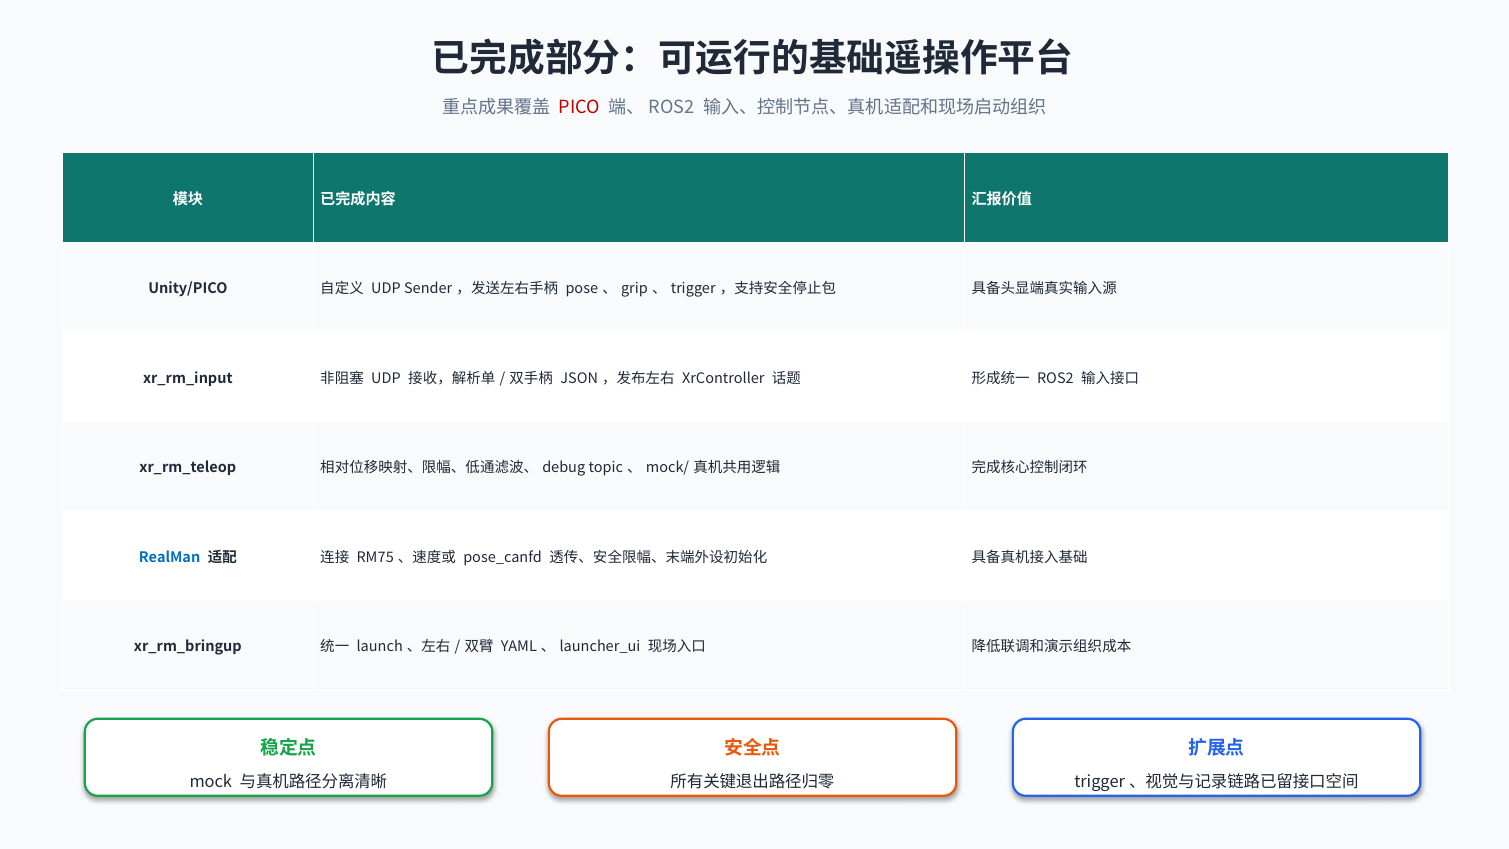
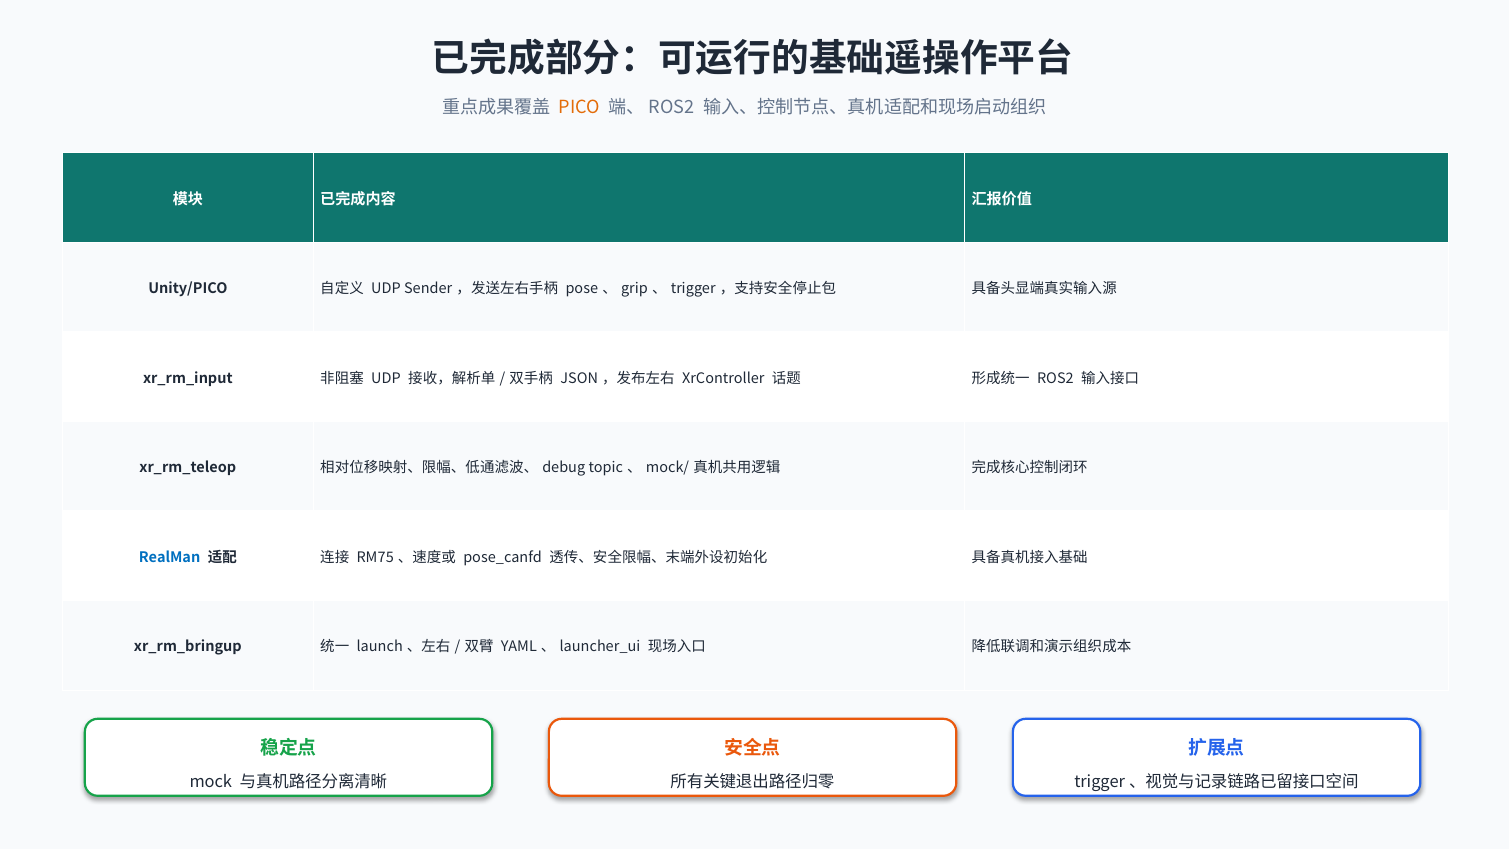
PICO colour: red -> orange
